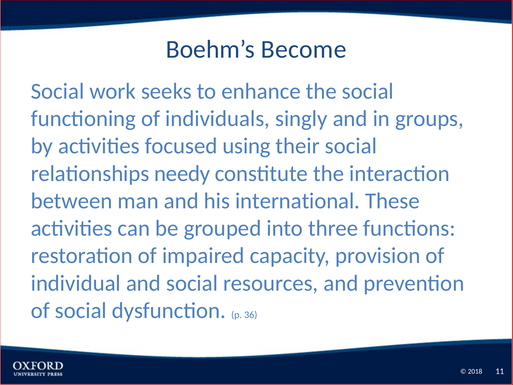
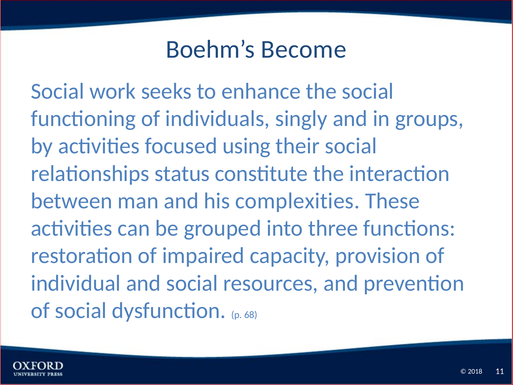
needy: needy -> status
international: international -> complexities
36: 36 -> 68
